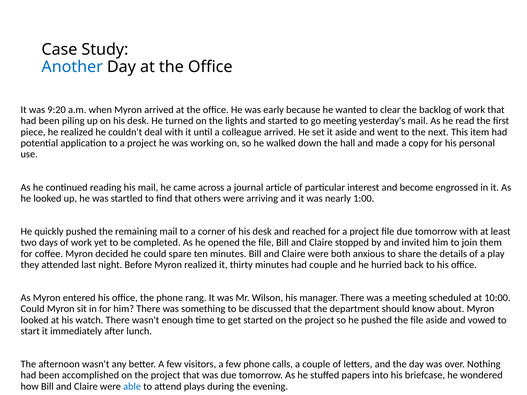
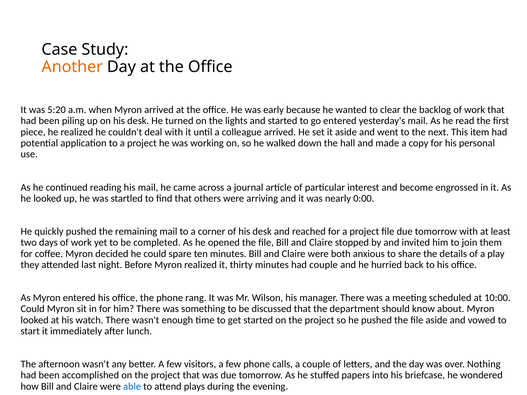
Another colour: blue -> orange
9:20: 9:20 -> 5:20
go meeting: meeting -> entered
1:00: 1:00 -> 0:00
